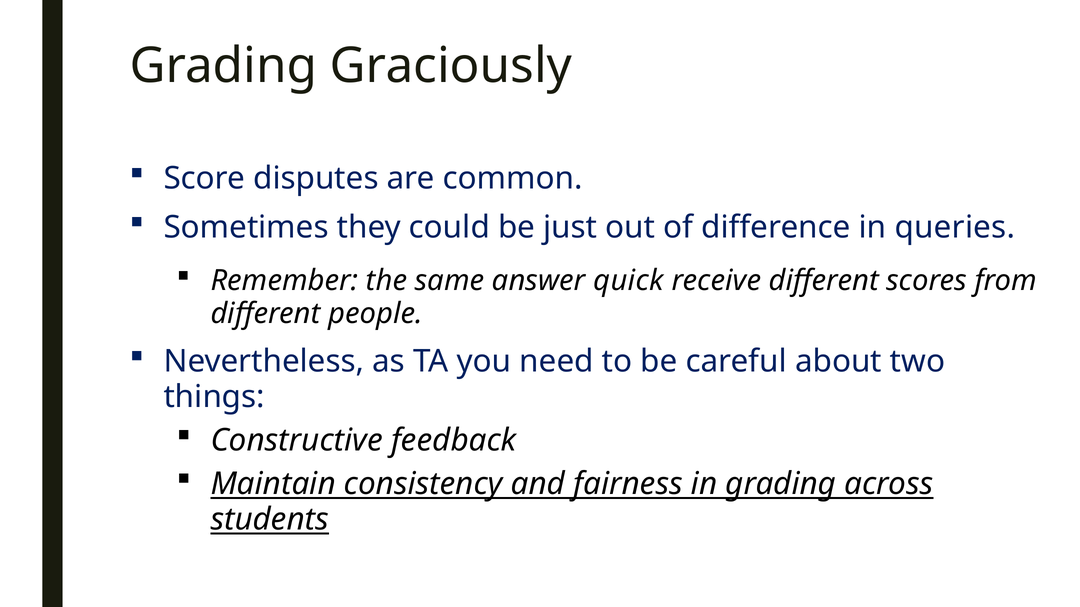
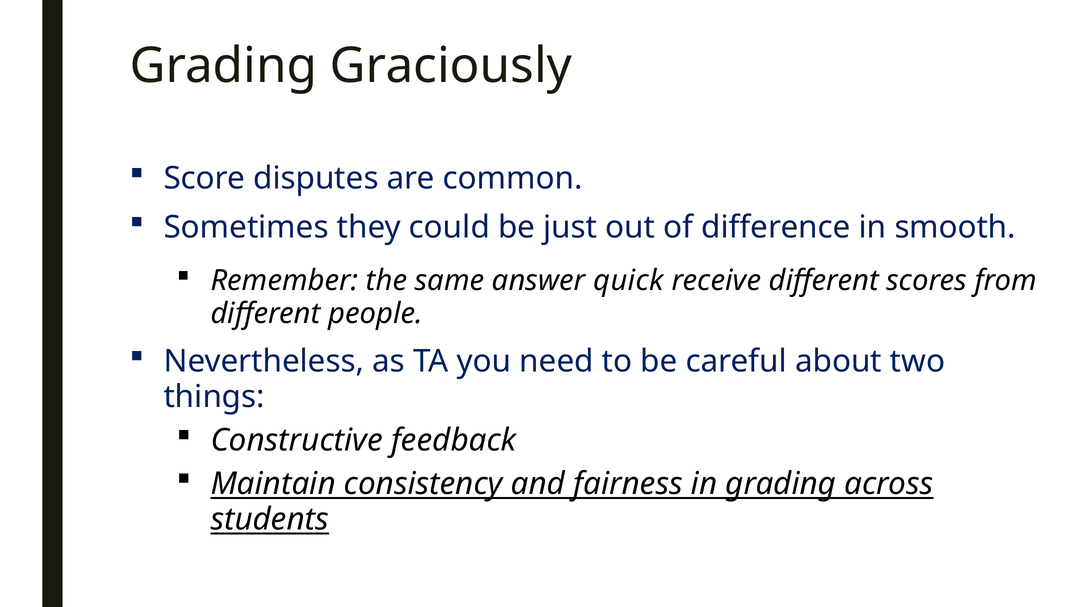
queries: queries -> smooth
